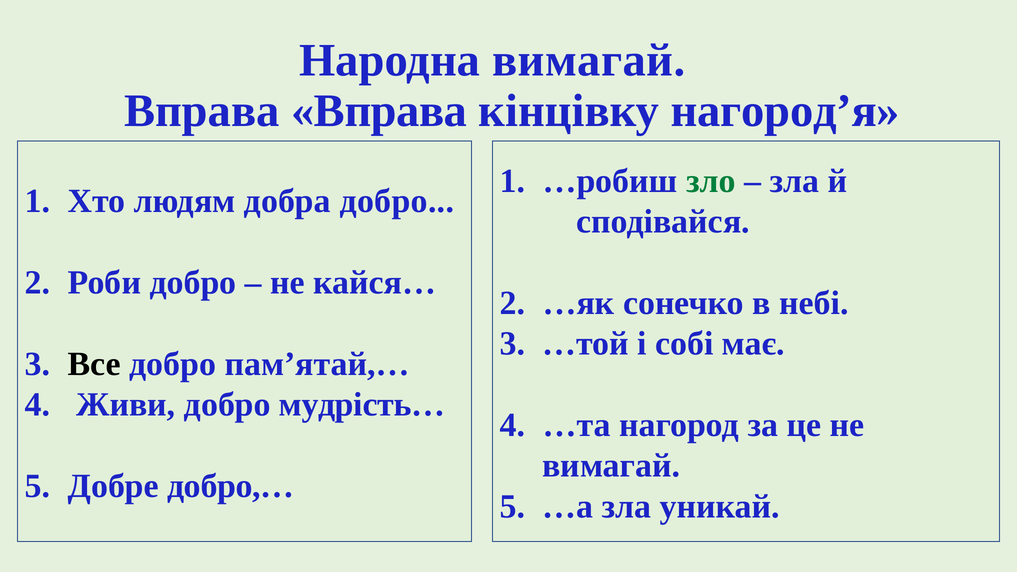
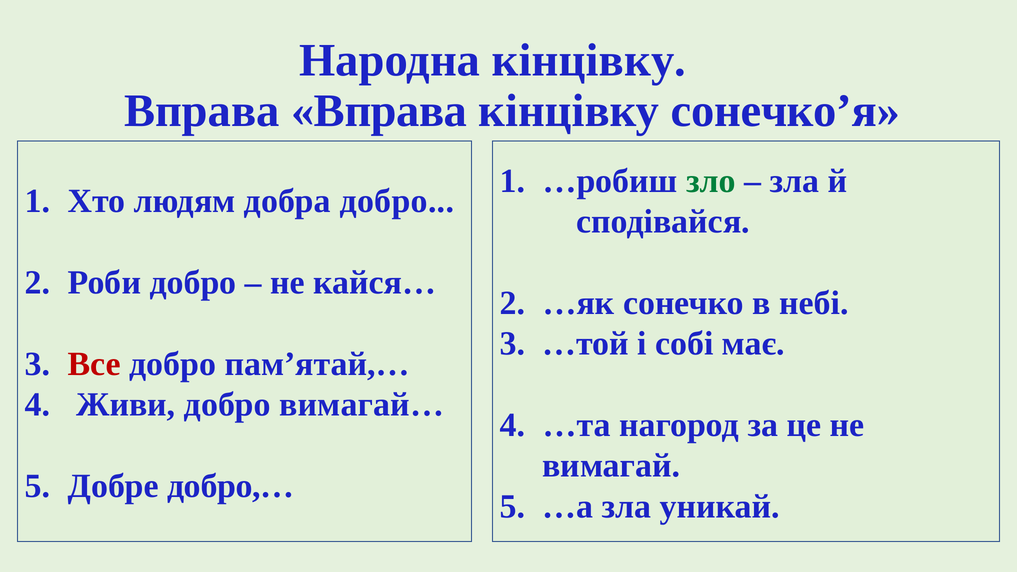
Народна вимагай: вимагай -> кінцівку
нагород’я: нагород’я -> сонечко’я
Все colour: black -> red
мудрість…: мудрість… -> вимагай…
